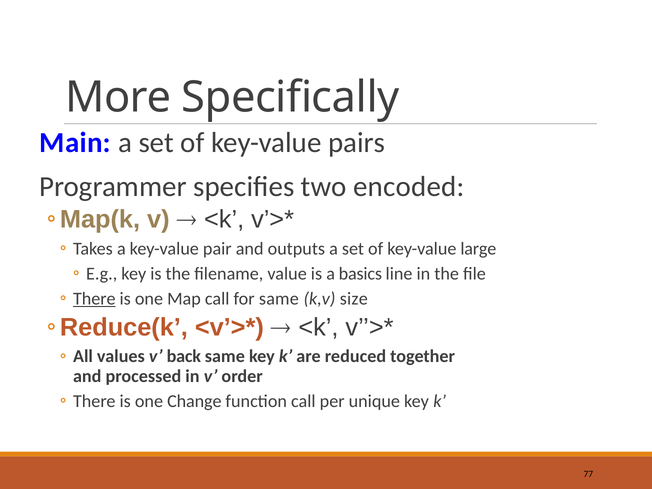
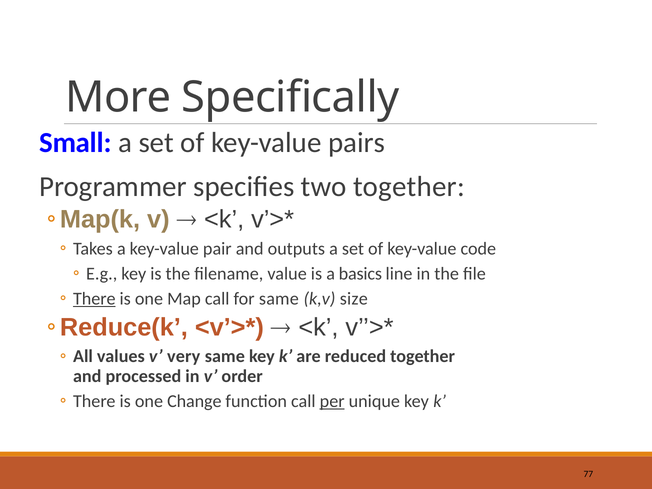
Main: Main -> Small
two encoded: encoded -> together
large: large -> code
back: back -> very
per underline: none -> present
